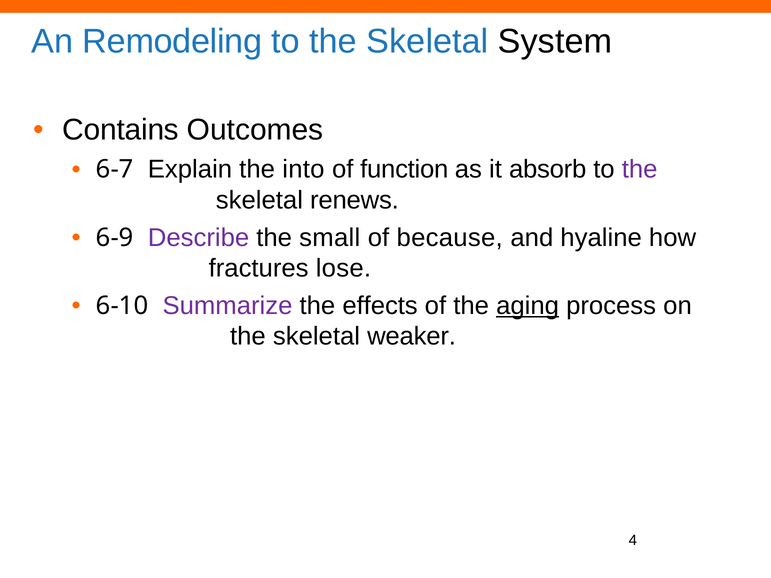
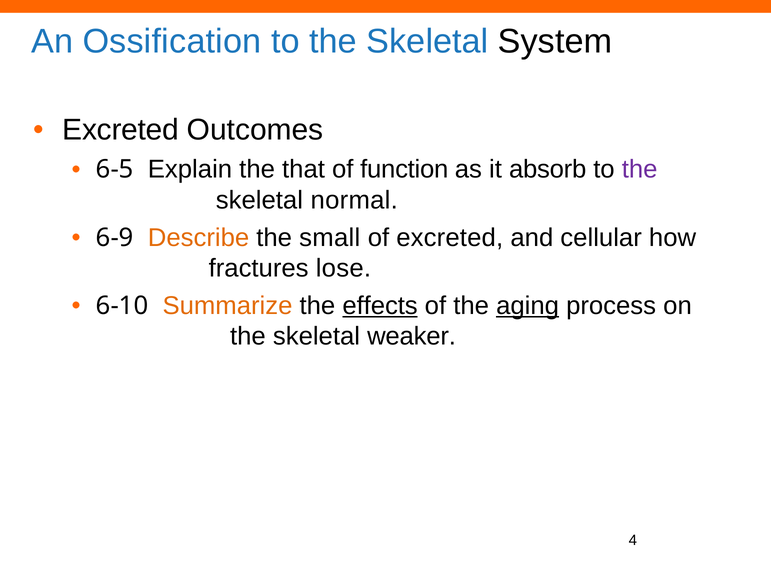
Remodeling: Remodeling -> Ossification
Contains at (121, 130): Contains -> Excreted
6-7: 6-7 -> 6-5
into: into -> that
renews: renews -> normal
Describe colour: purple -> orange
of because: because -> excreted
hyaline: hyaline -> cellular
Summarize colour: purple -> orange
effects underline: none -> present
